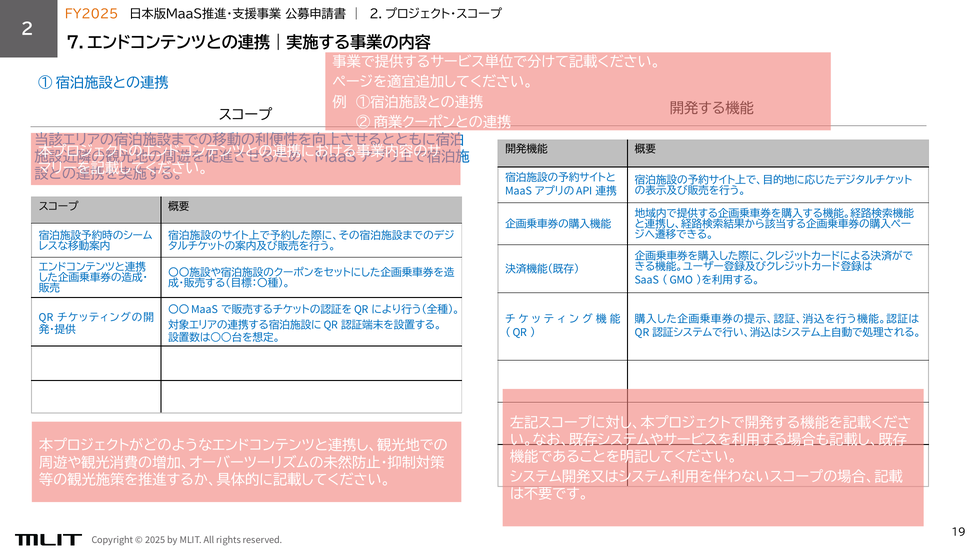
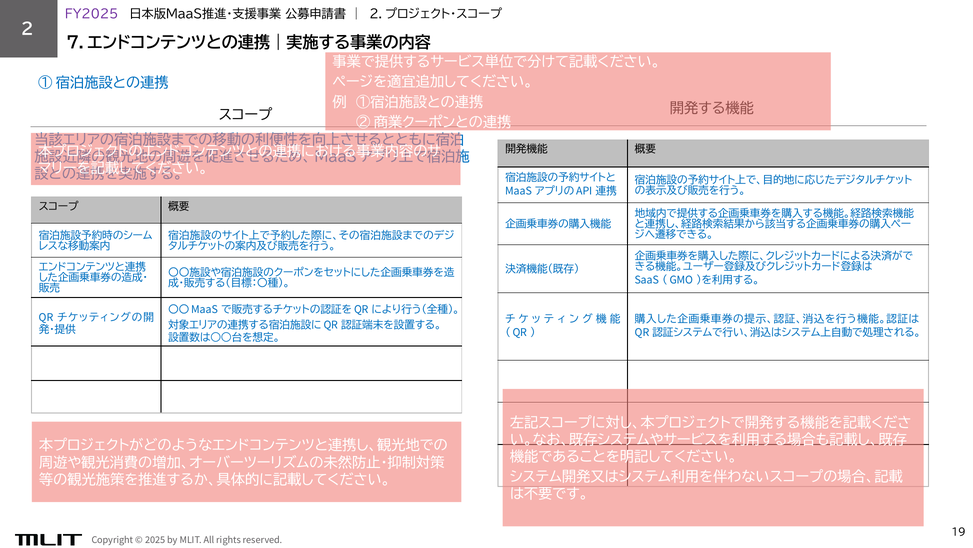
FY2025 colour: orange -> purple
